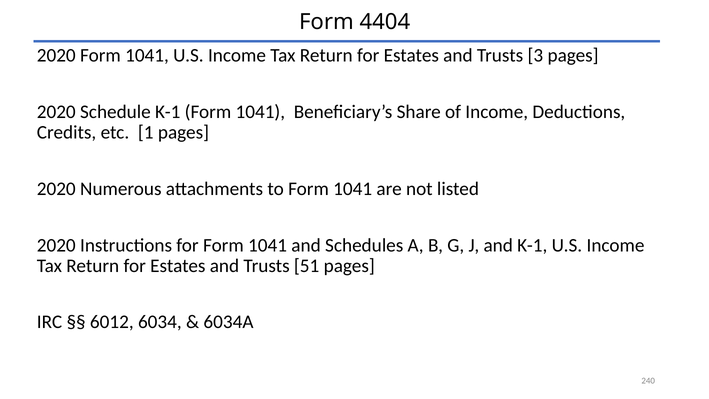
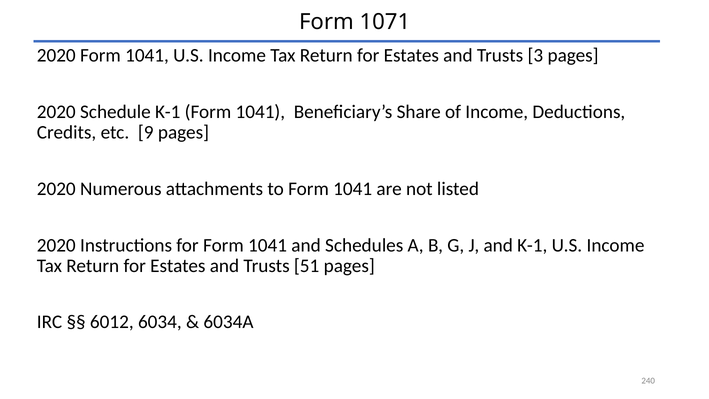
4404: 4404 -> 1071
1: 1 -> 9
